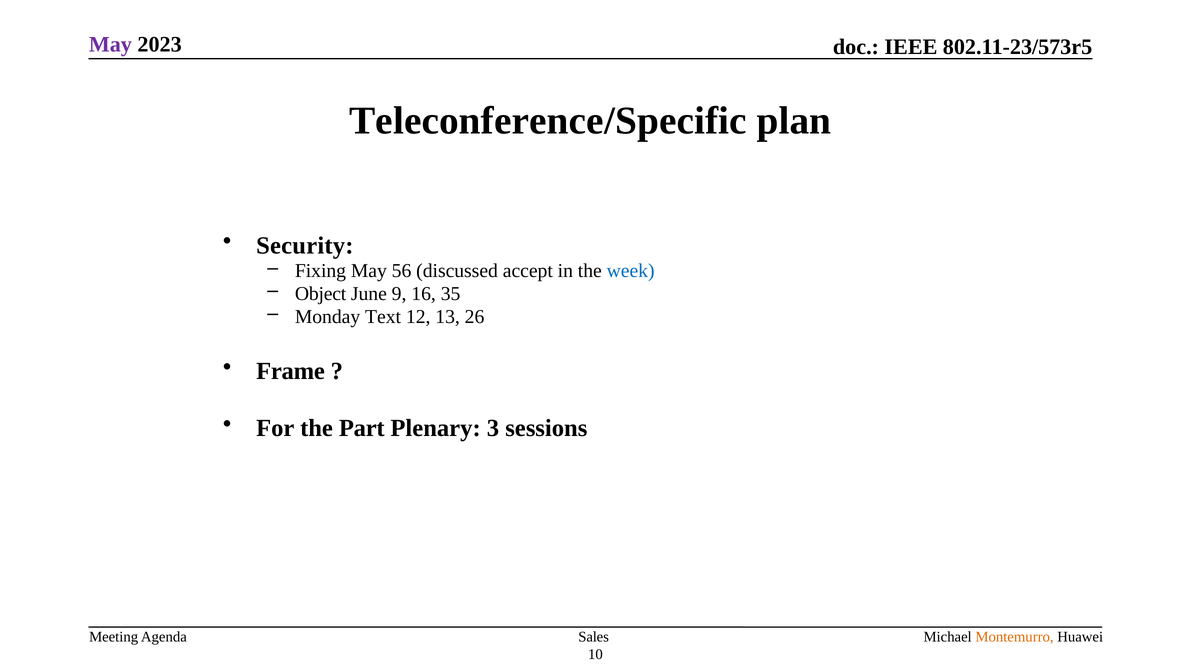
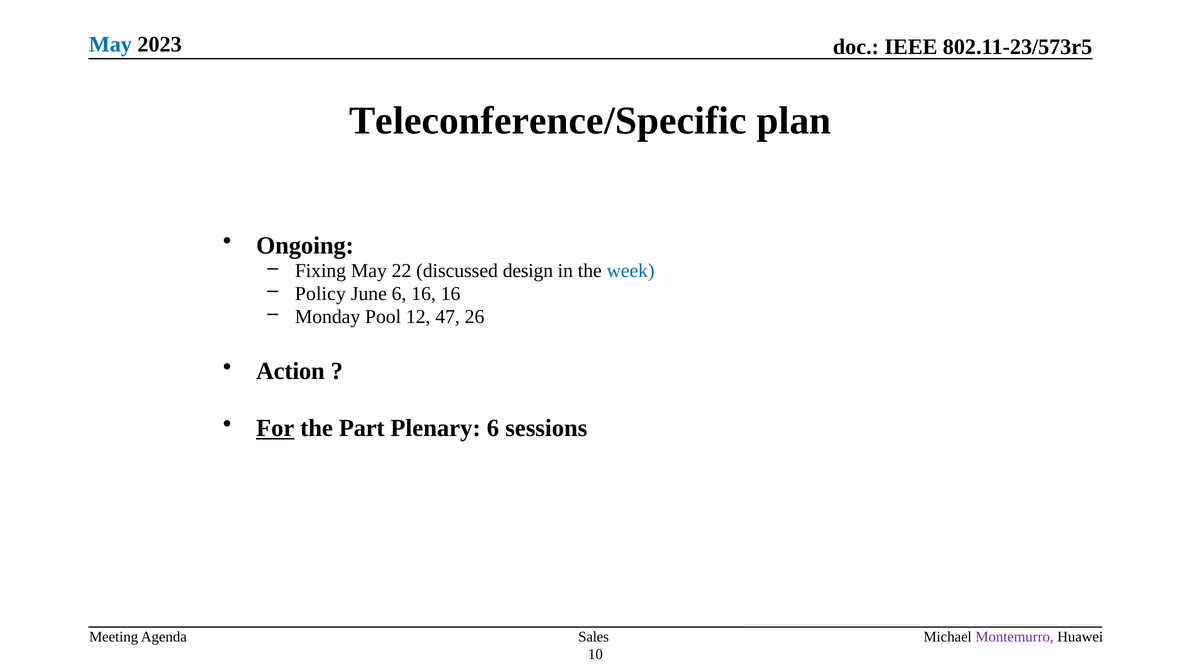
May at (110, 45) colour: purple -> blue
Security: Security -> Ongoing
56: 56 -> 22
accept: accept -> design
Object: Object -> Policy
June 9: 9 -> 6
16 35: 35 -> 16
Text: Text -> Pool
13: 13 -> 47
Frame: Frame -> Action
For underline: none -> present
Plenary 3: 3 -> 6
Montemurro colour: orange -> purple
